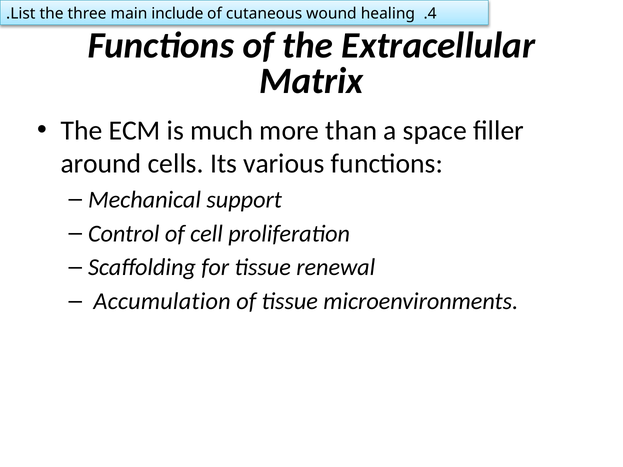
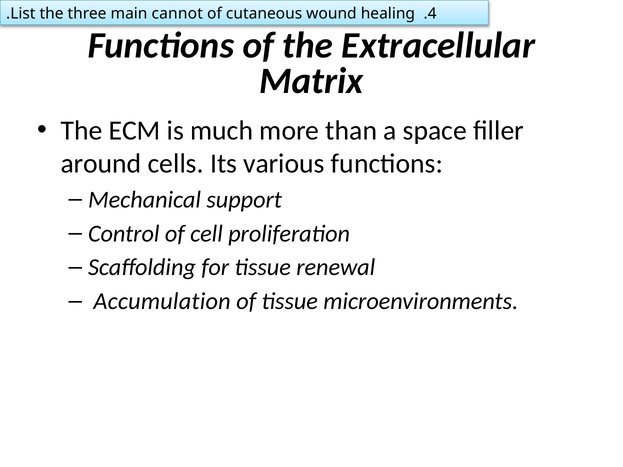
include: include -> cannot
